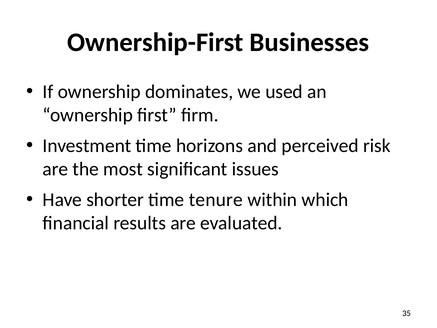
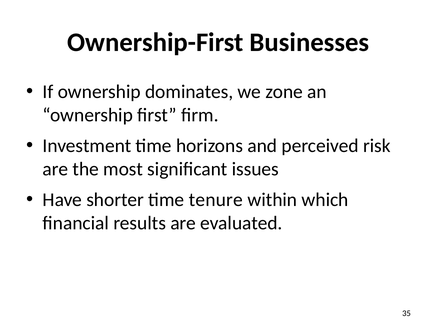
used: used -> zone
